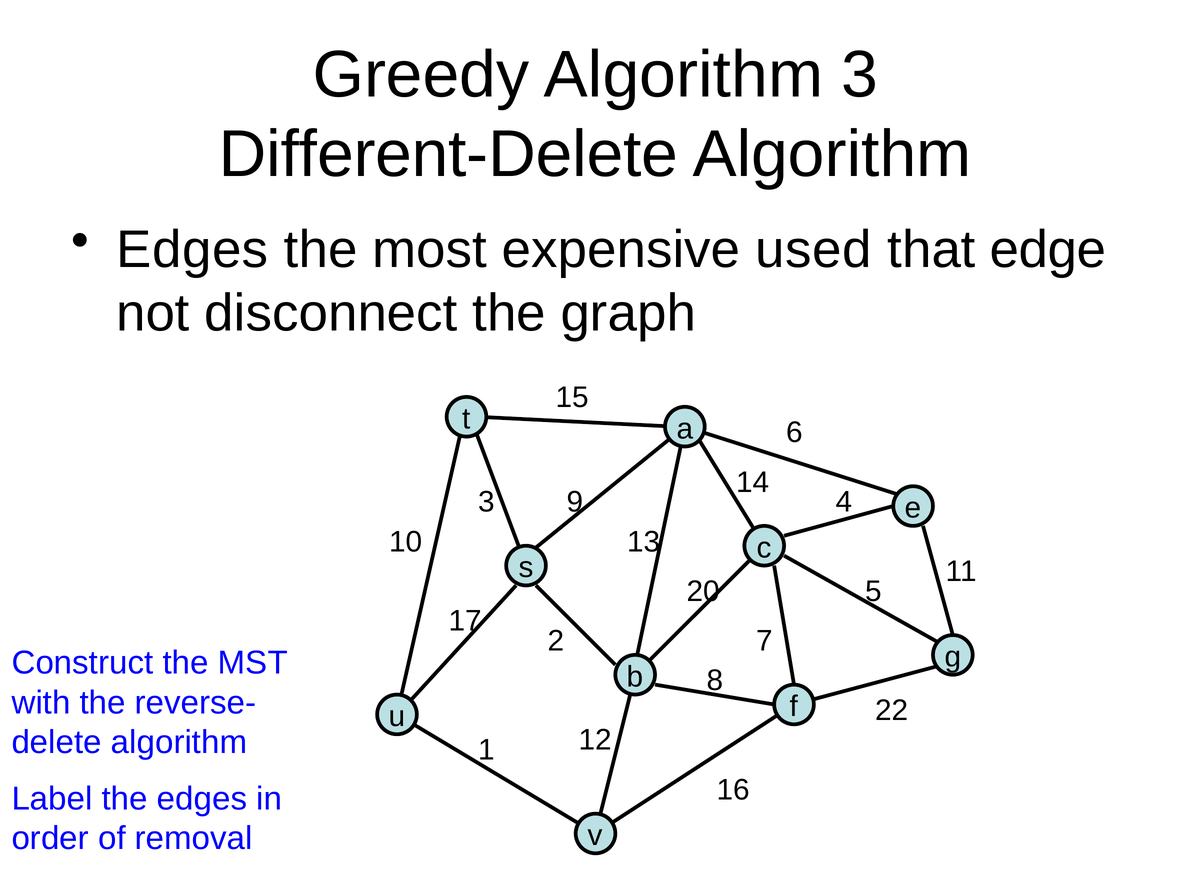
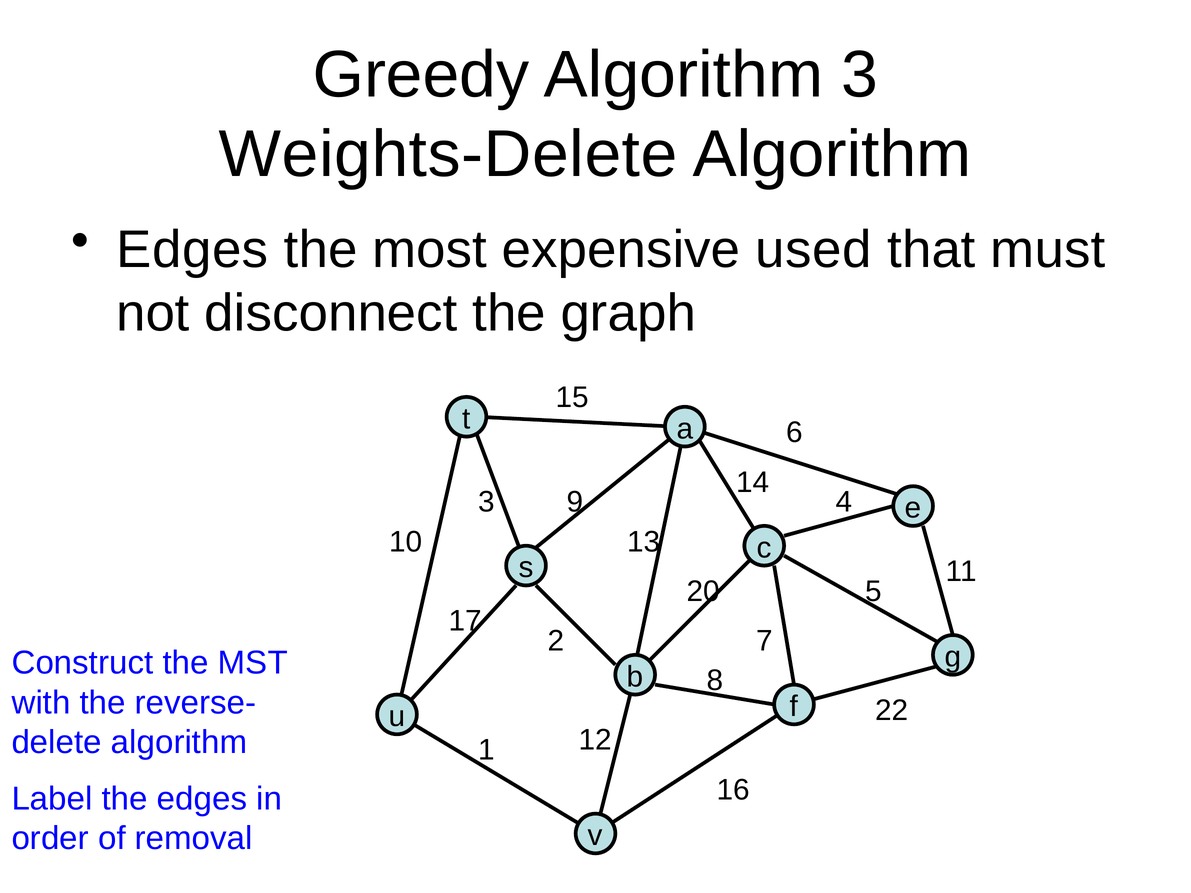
Different-Delete: Different-Delete -> Weights-Delete
edge: edge -> must
